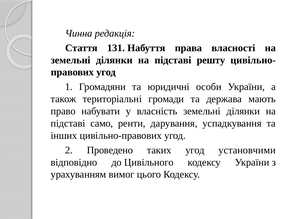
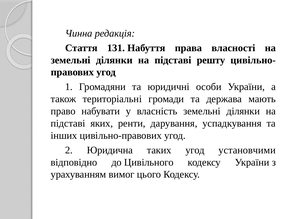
само: само -> яких
Проведено: Проведено -> Юридична
